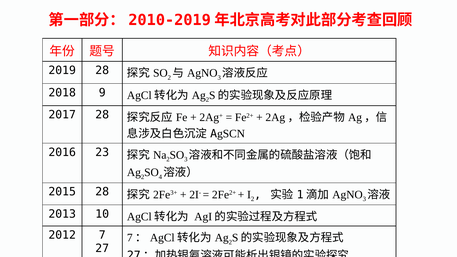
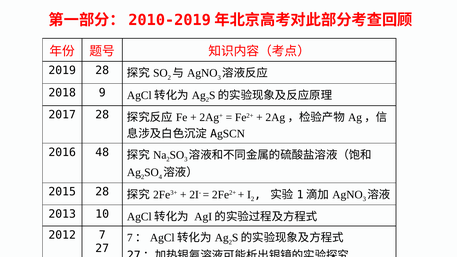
23: 23 -> 48
